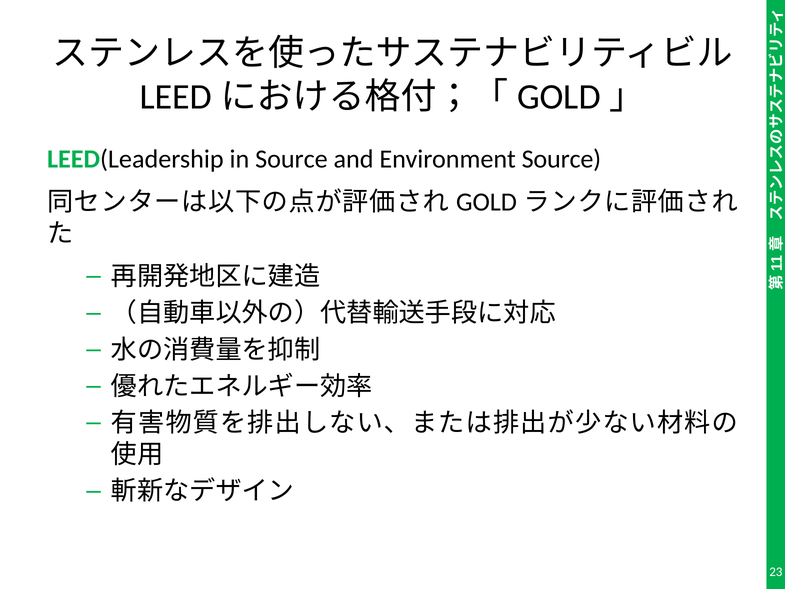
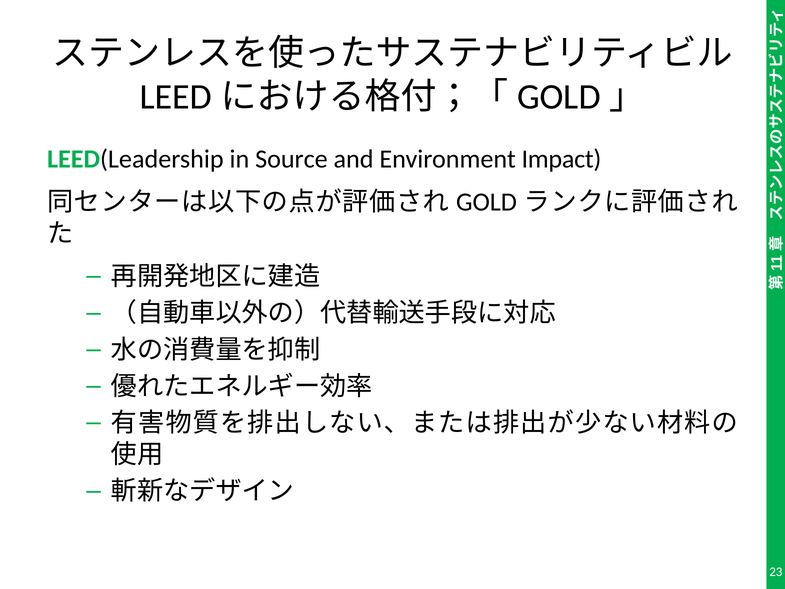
Environment Source: Source -> Impact
